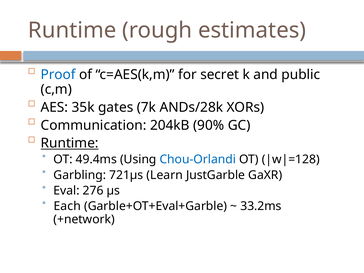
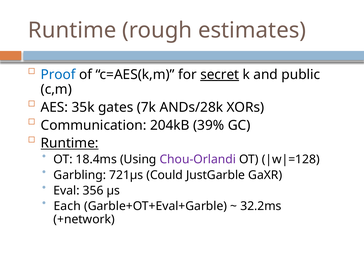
secret underline: none -> present
90%: 90% -> 39%
49.4ms: 49.4ms -> 18.4ms
Chou-Orlandi colour: blue -> purple
Learn: Learn -> Could
276: 276 -> 356
33.2ms: 33.2ms -> 32.2ms
